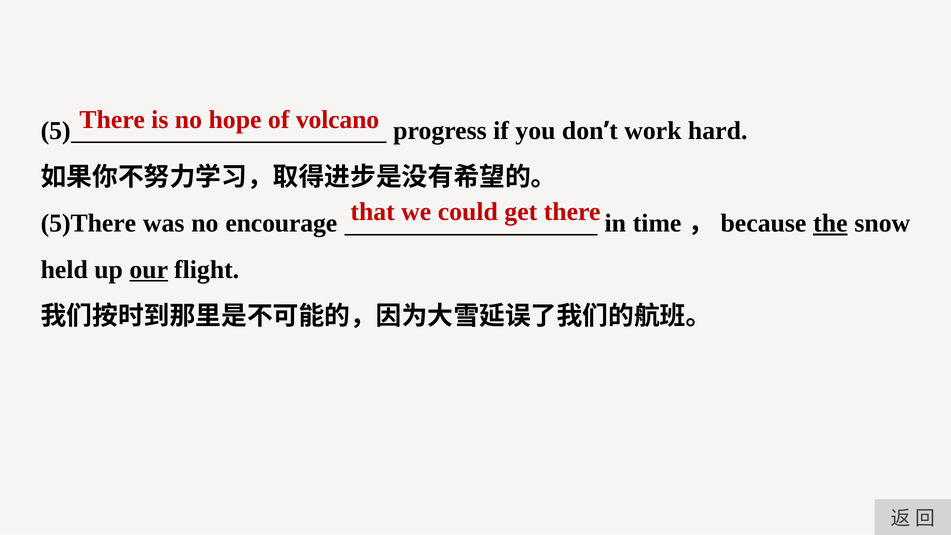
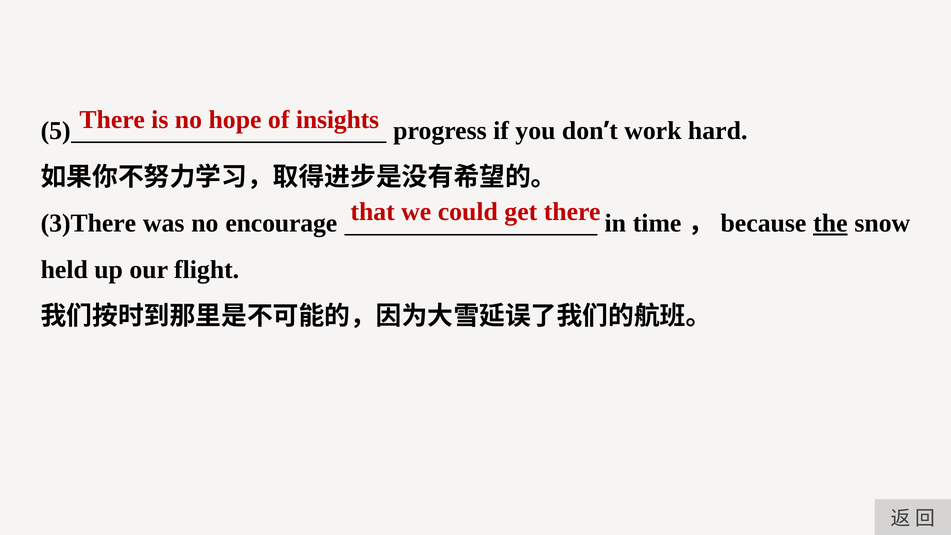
volcano: volcano -> insights
5)There: 5)There -> 3)There
our underline: present -> none
